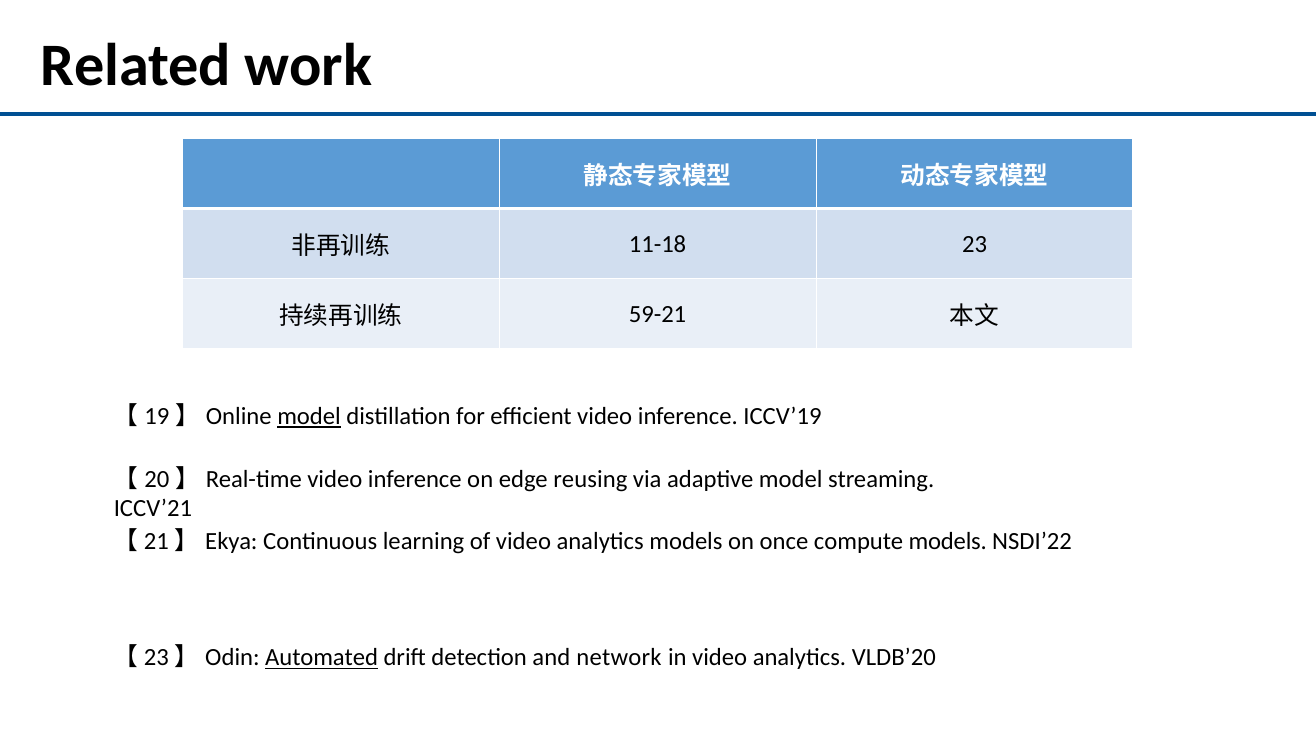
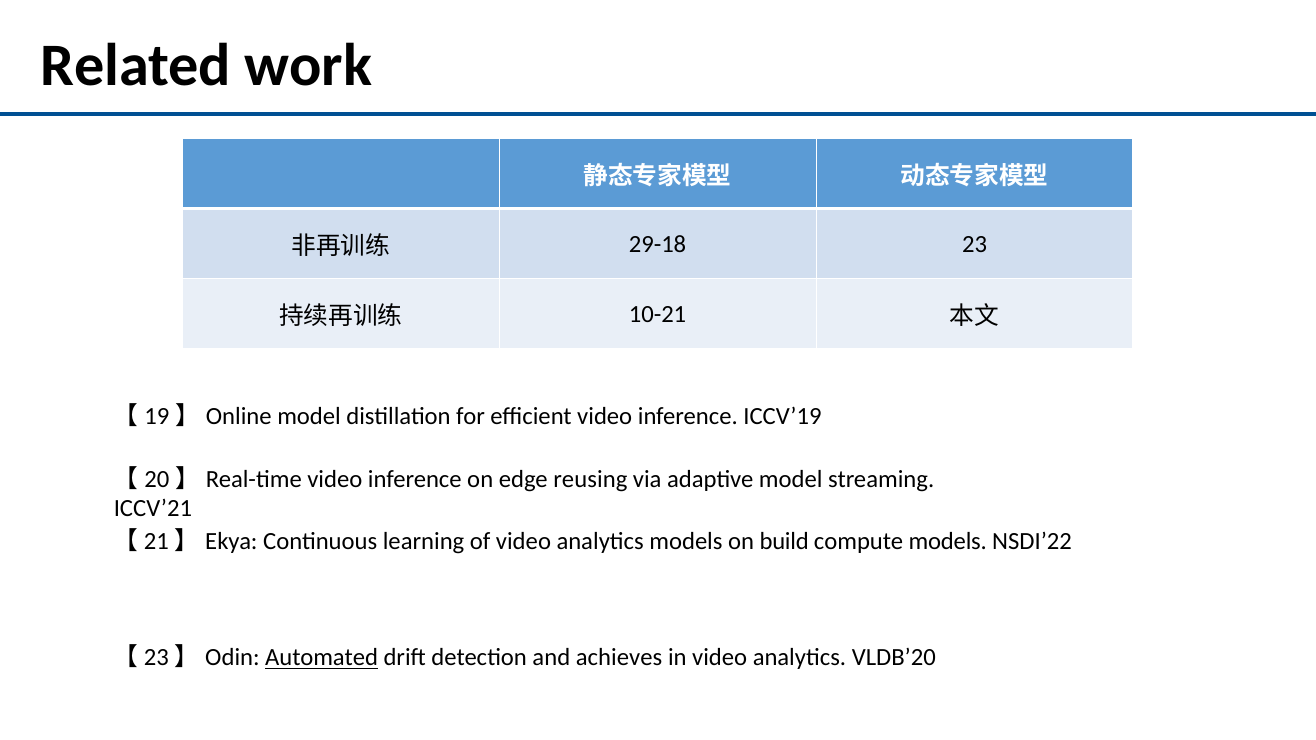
11-18: 11-18 -> 29-18
59-21: 59-21 -> 10-21
model at (309, 416) underline: present -> none
once: once -> build
network: network -> achieves
